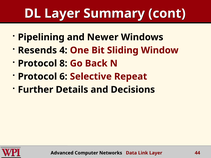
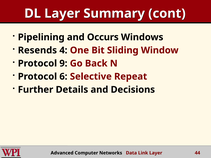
Newer: Newer -> Occurs
8: 8 -> 9
